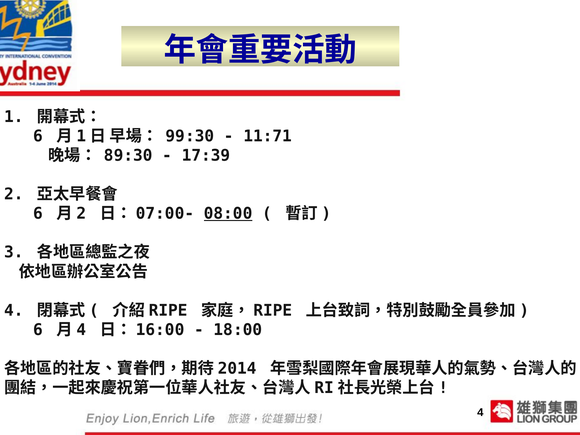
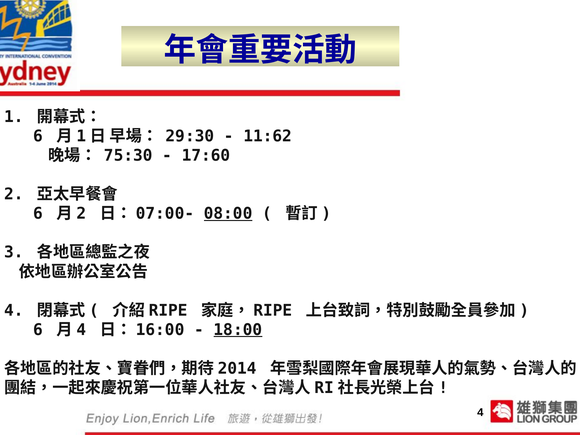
99:30: 99:30 -> 29:30
11:71: 11:71 -> 11:62
89:30: 89:30 -> 75:30
17:39: 17:39 -> 17:60
18:00 underline: none -> present
